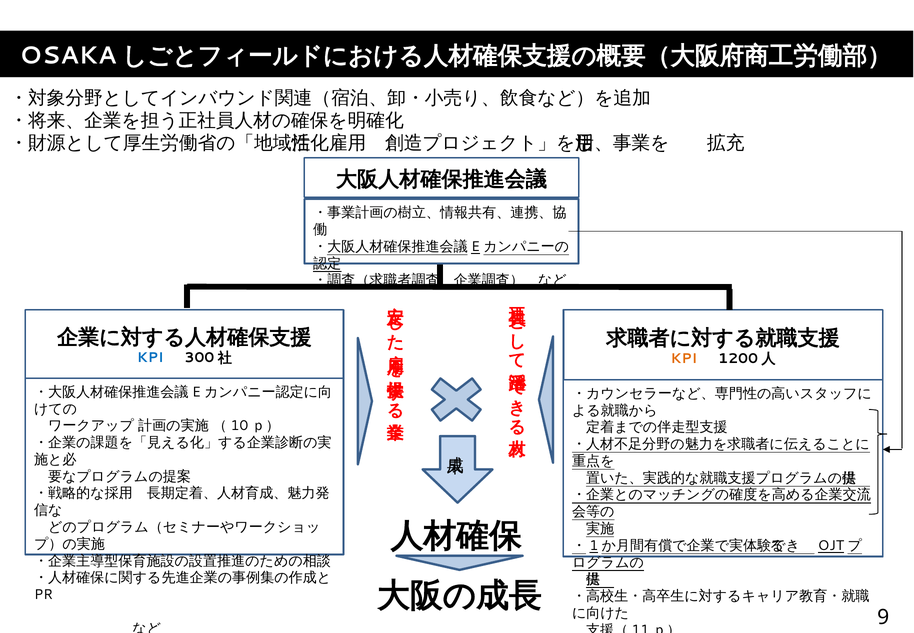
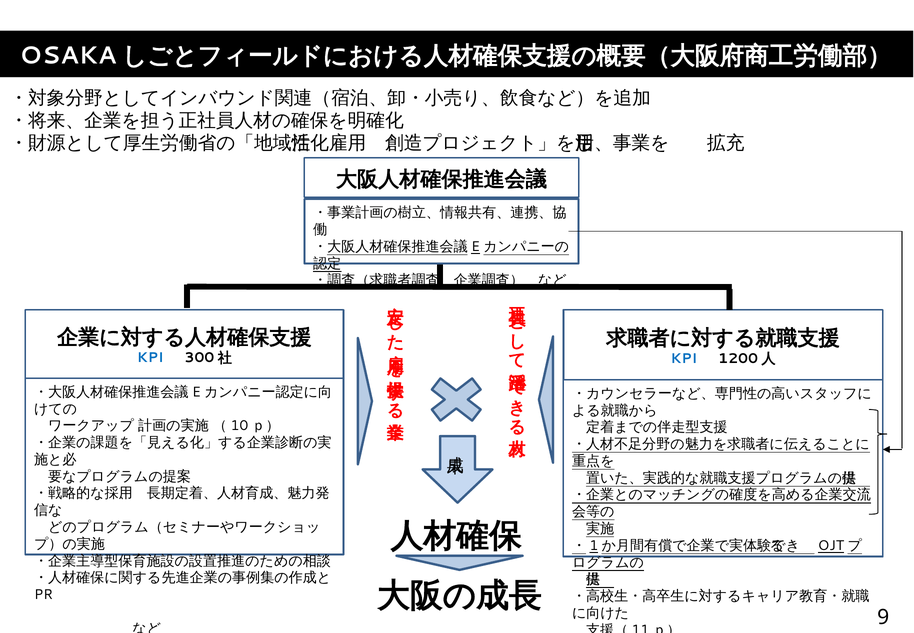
KPI at (684, 358) colour: orange -> blue
